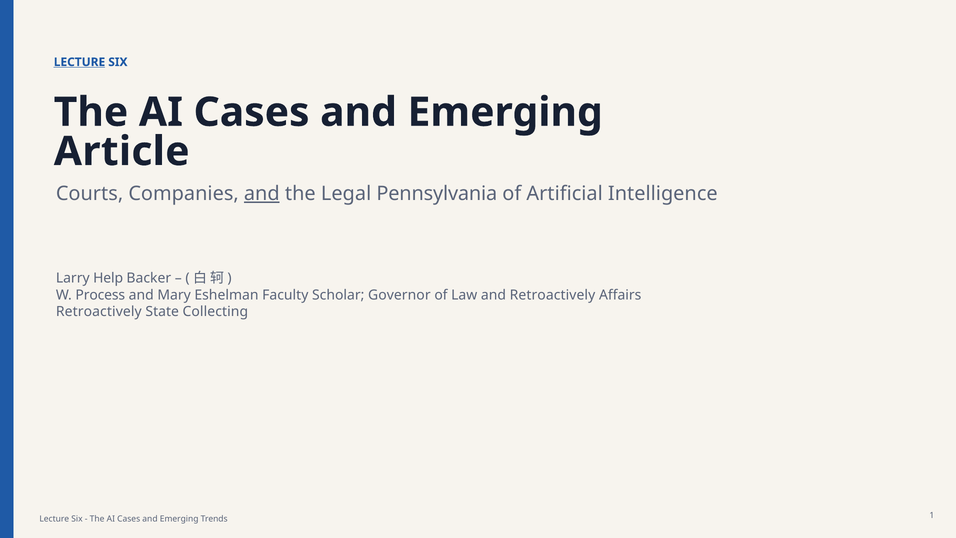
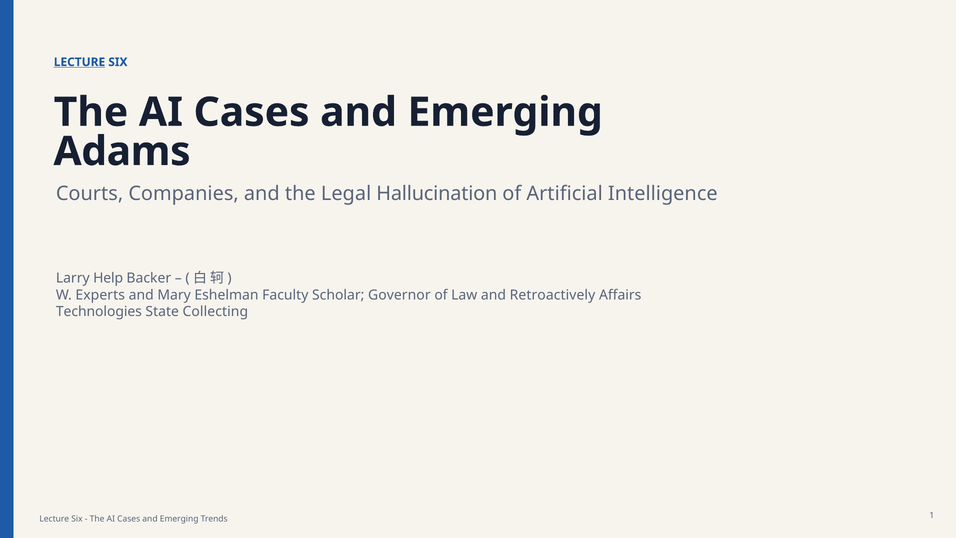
Article: Article -> Adams
and at (262, 194) underline: present -> none
Pennsylvania: Pennsylvania -> Hallucination
Process: Process -> Experts
Retroactively at (99, 312): Retroactively -> Technologies
